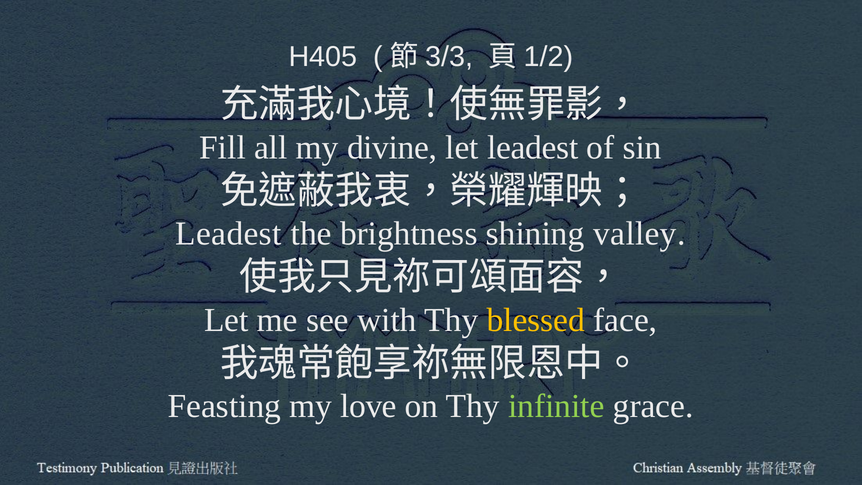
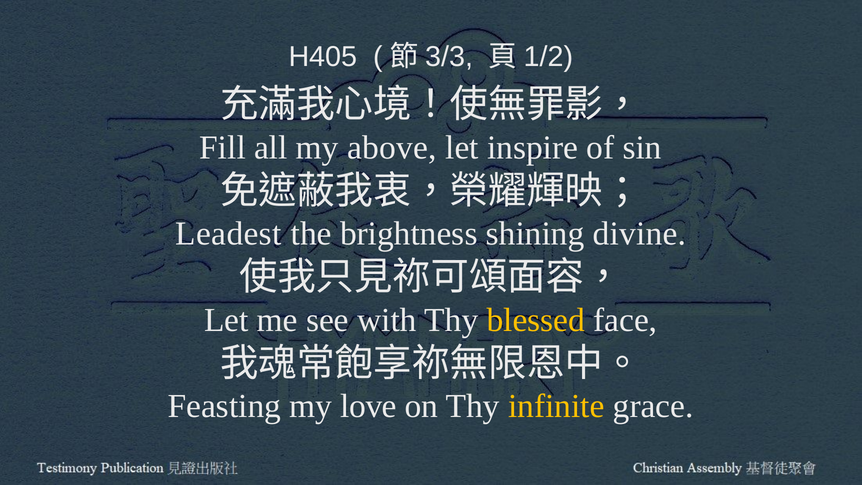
divine: divine -> above
let leadest: leadest -> inspire
valley: valley -> divine
infinite colour: light green -> yellow
